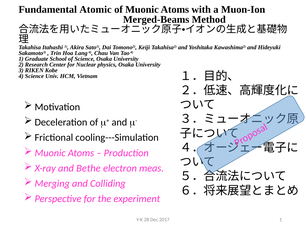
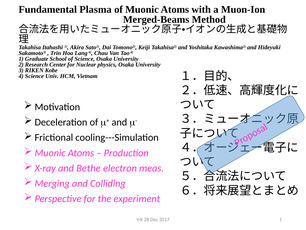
Atomic: Atomic -> Plasma
